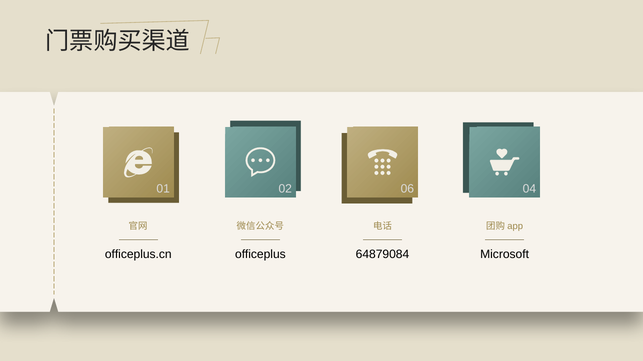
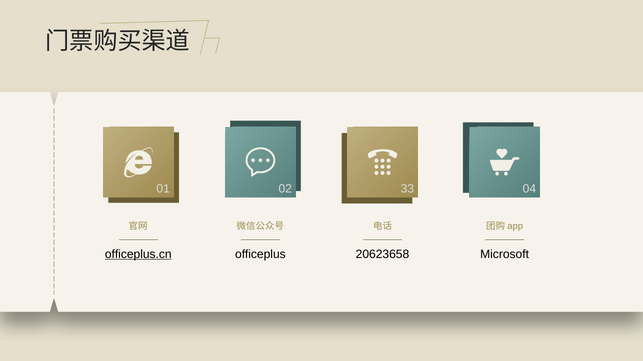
06: 06 -> 33
officeplus.cn underline: none -> present
64879084: 64879084 -> 20623658
